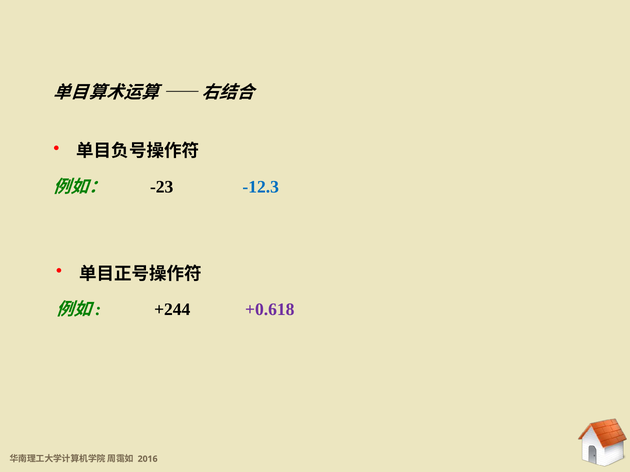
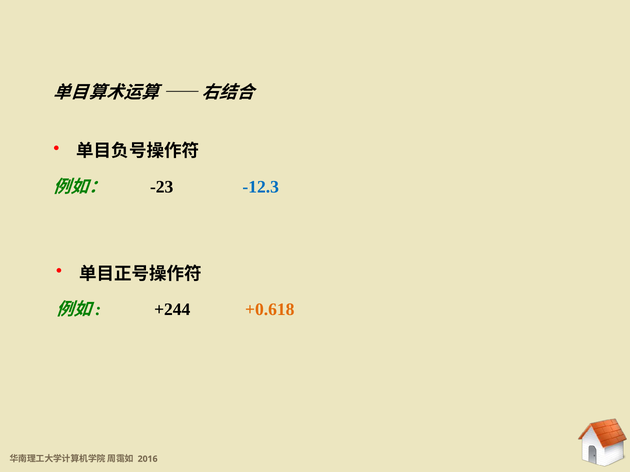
+0.618 colour: purple -> orange
